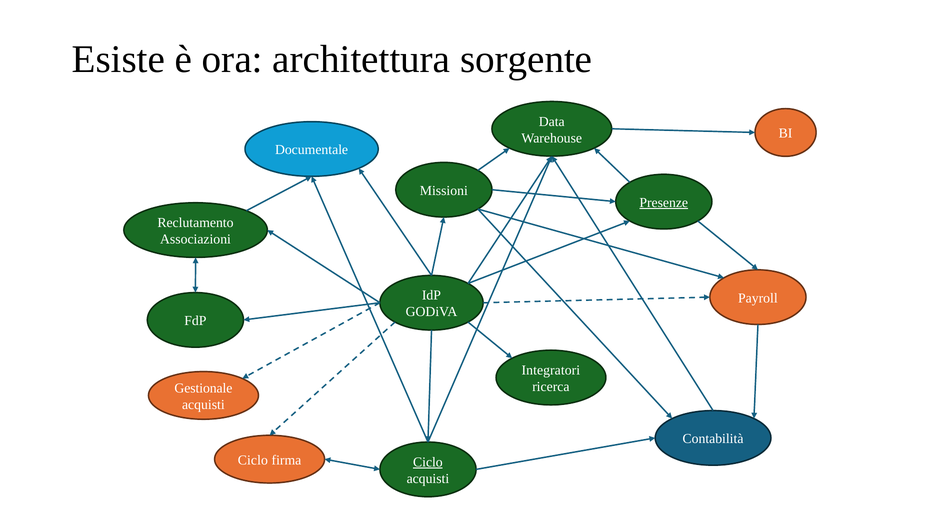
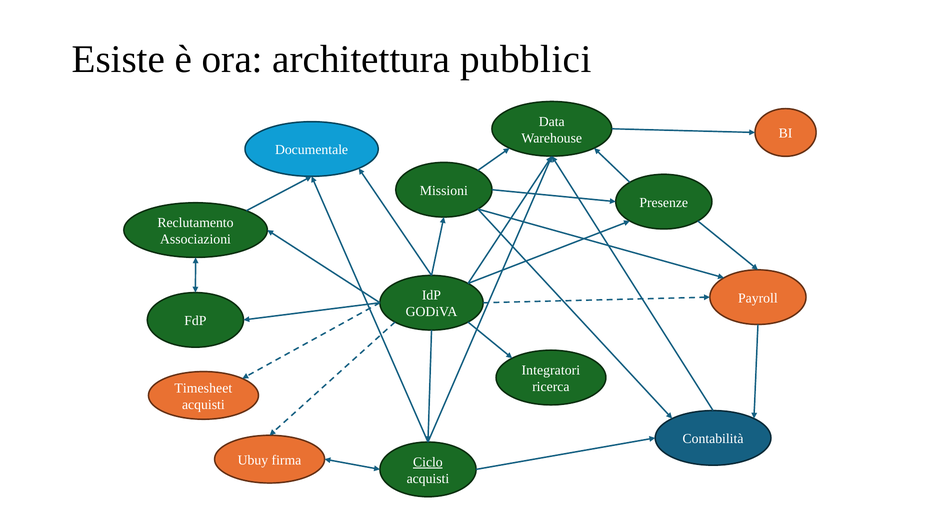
sorgente: sorgente -> pubblici
Presenze underline: present -> none
Gestionale: Gestionale -> Timesheet
Ciclo at (253, 460): Ciclo -> Ubuy
